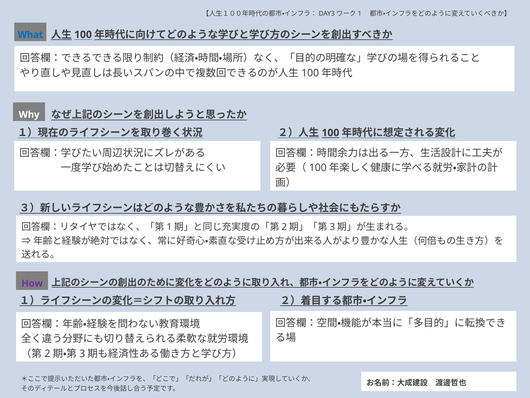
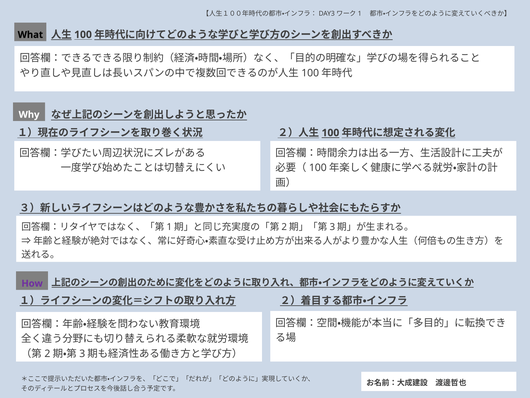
What colour: blue -> black
